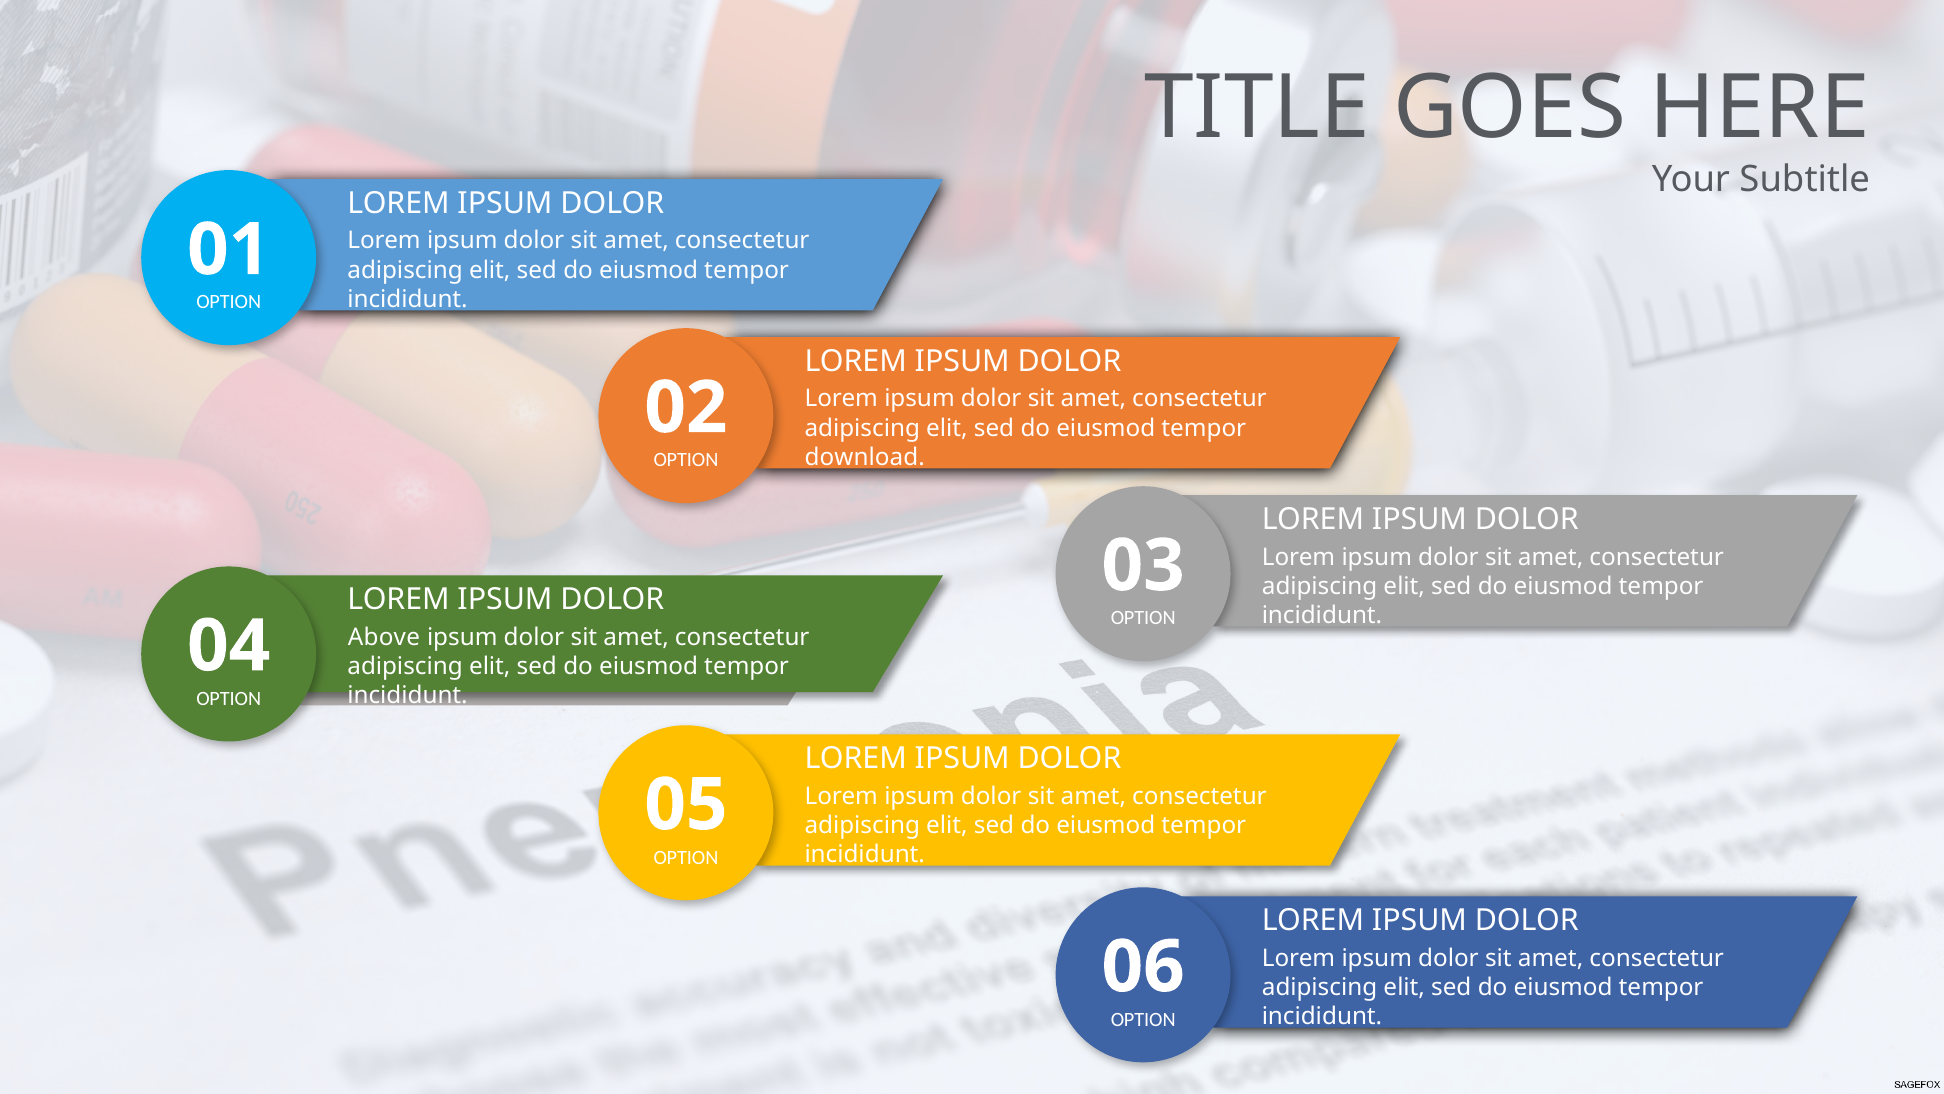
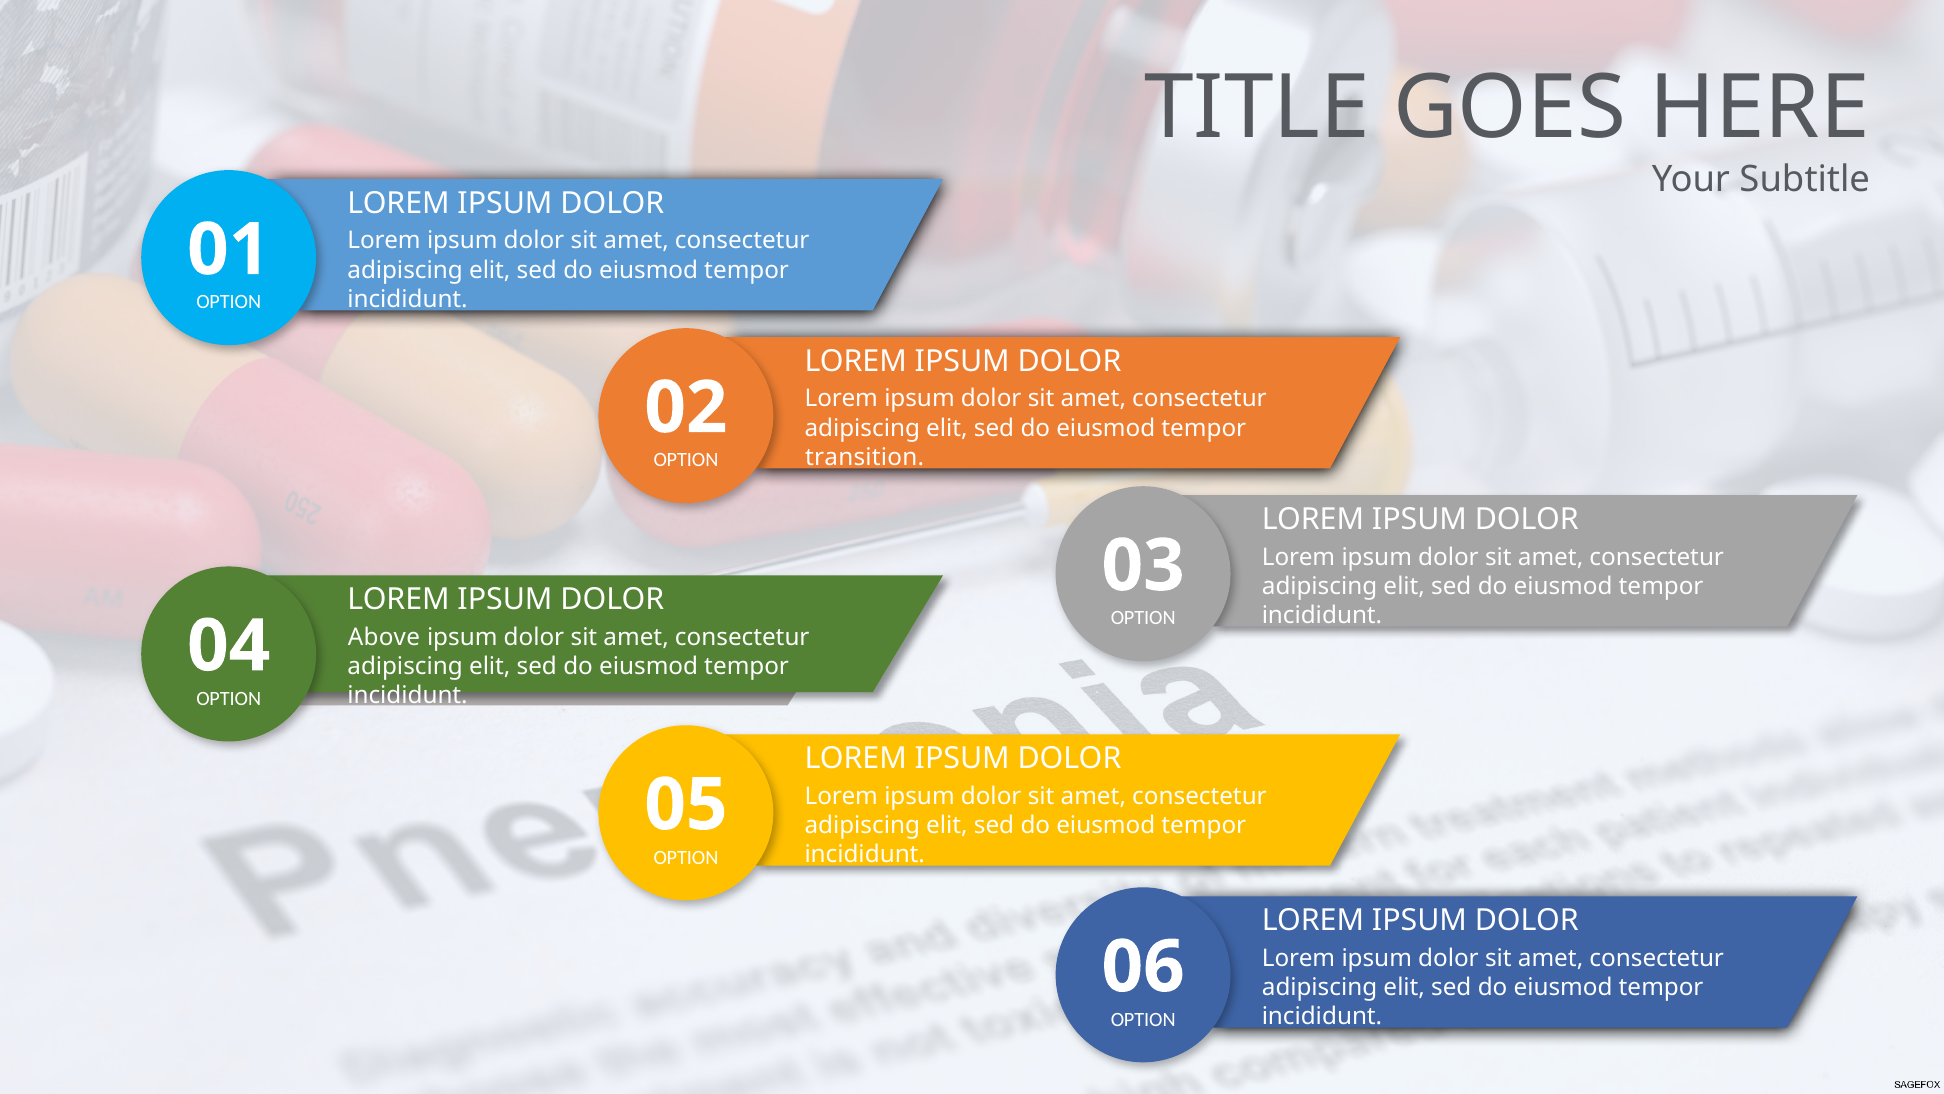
download: download -> transition
